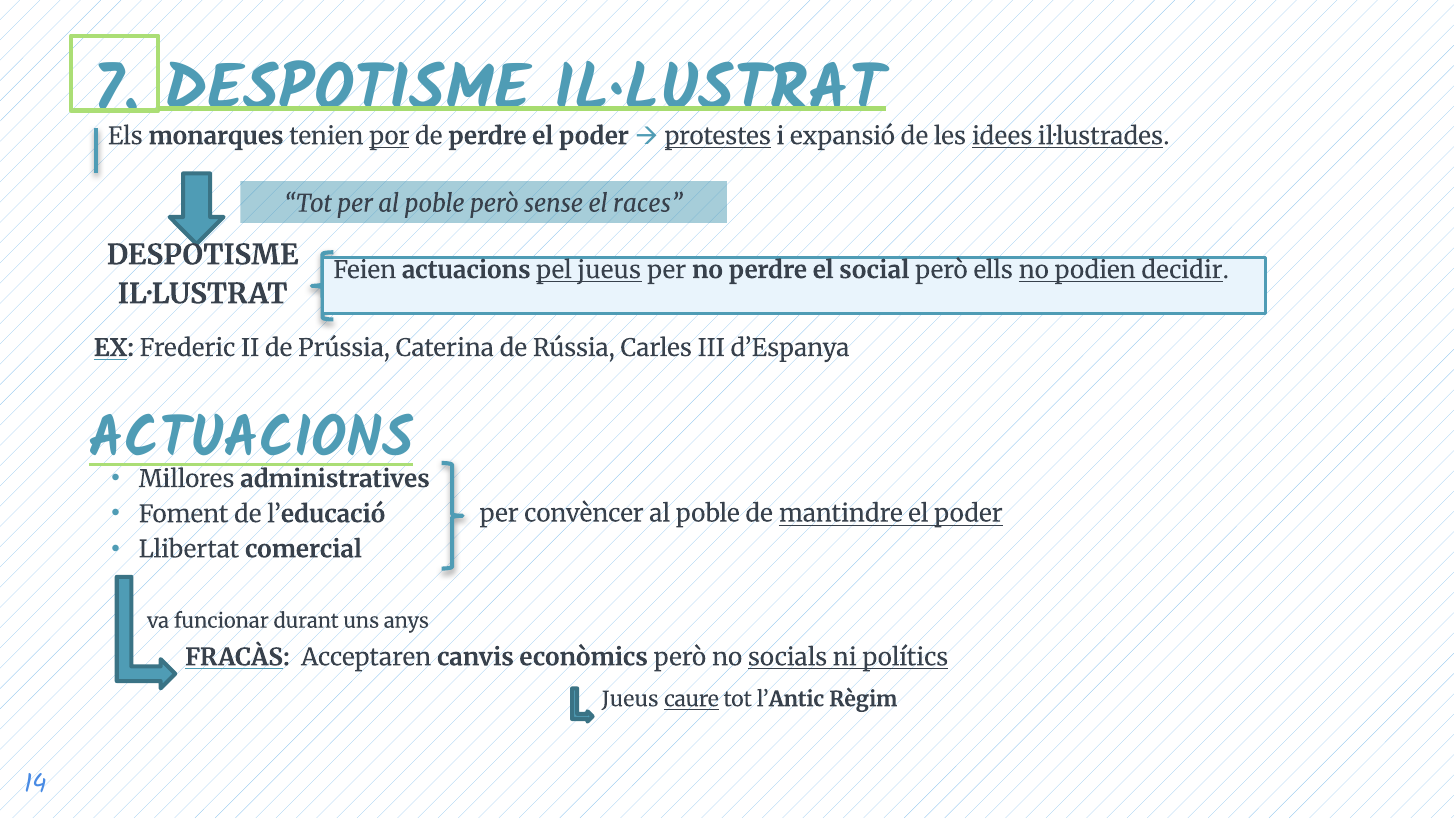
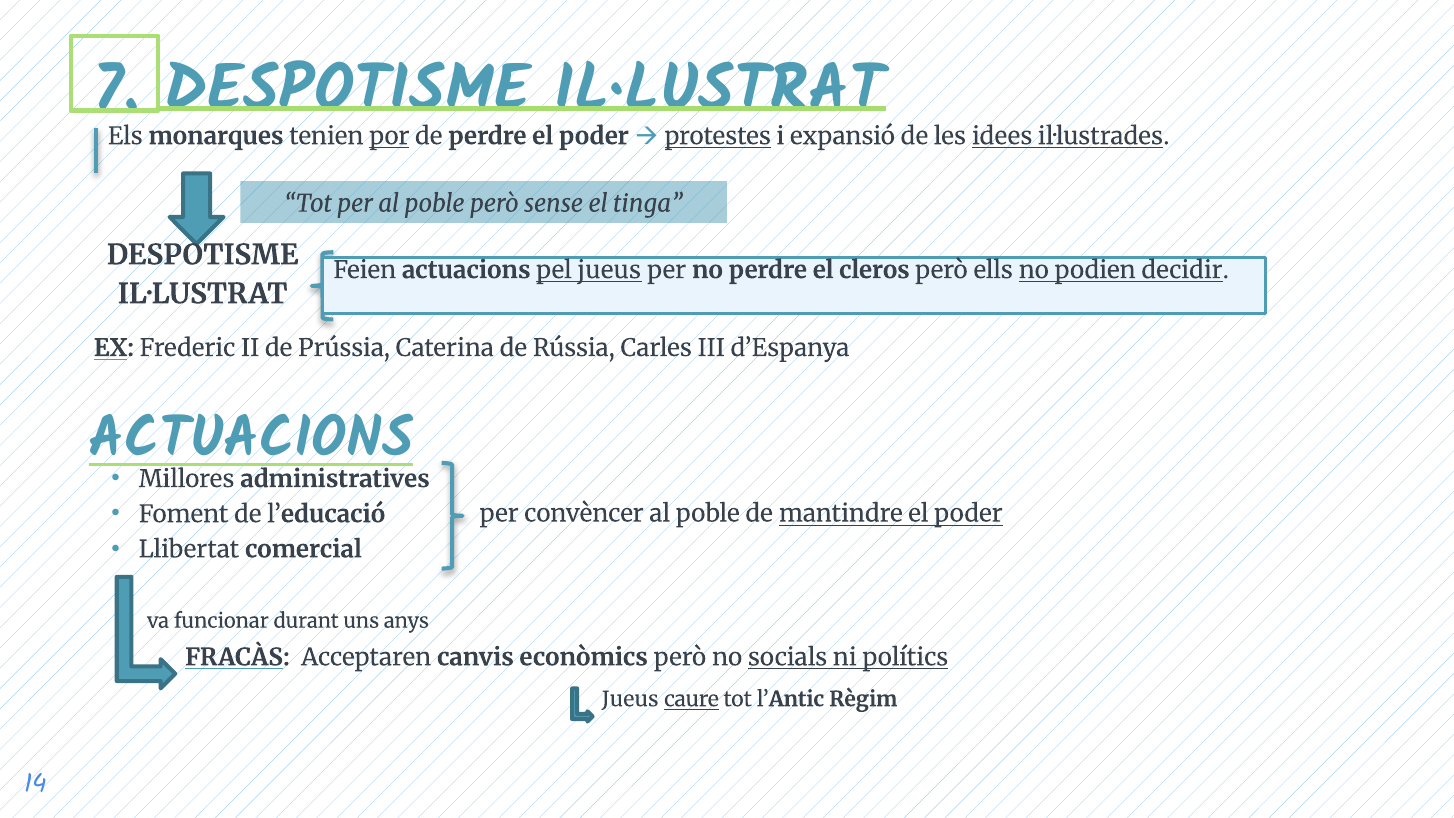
races: races -> tinga
social: social -> cleros
